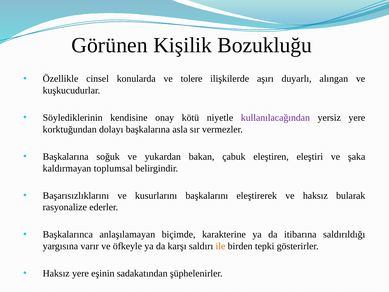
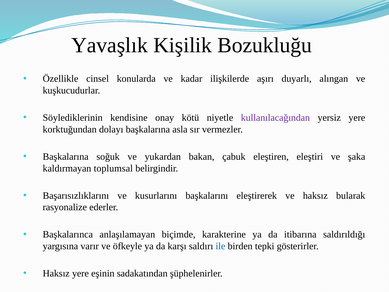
Görünen: Görünen -> Yavaşlık
tolere: tolere -> kadar
ile colour: orange -> blue
